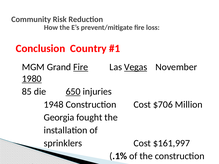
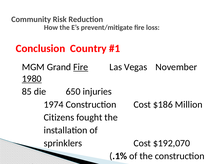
Vegas underline: present -> none
650 underline: present -> none
1948: 1948 -> 1974
$706: $706 -> $186
Georgia: Georgia -> Citizens
$161,997: $161,997 -> $192,070
